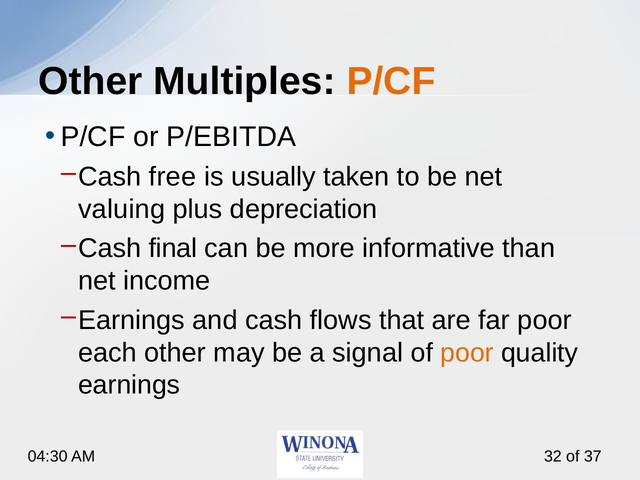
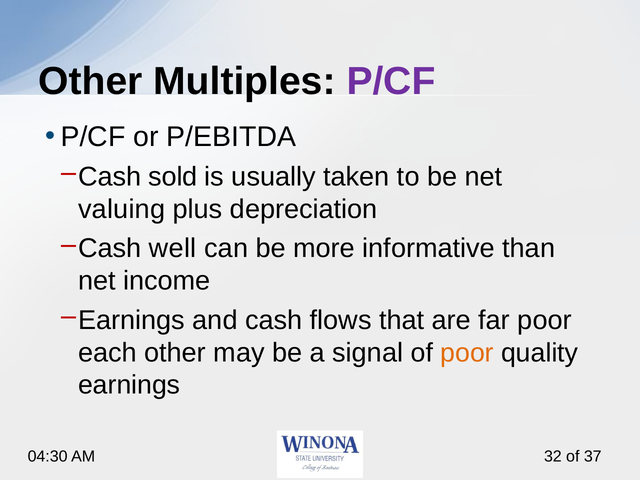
P/CF at (391, 81) colour: orange -> purple
free: free -> sold
final: final -> well
